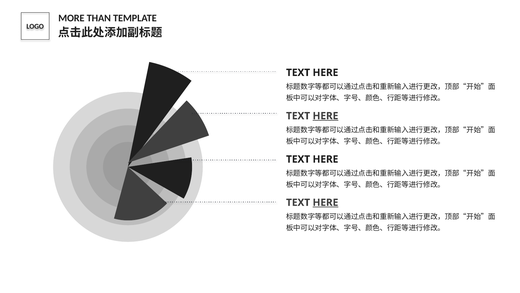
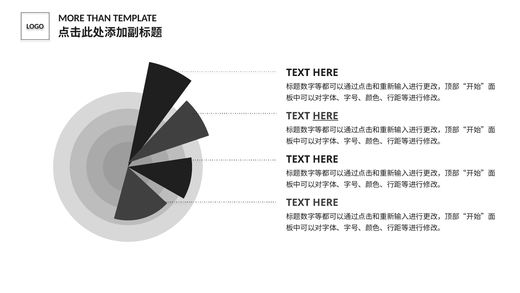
HERE at (325, 202) underline: present -> none
